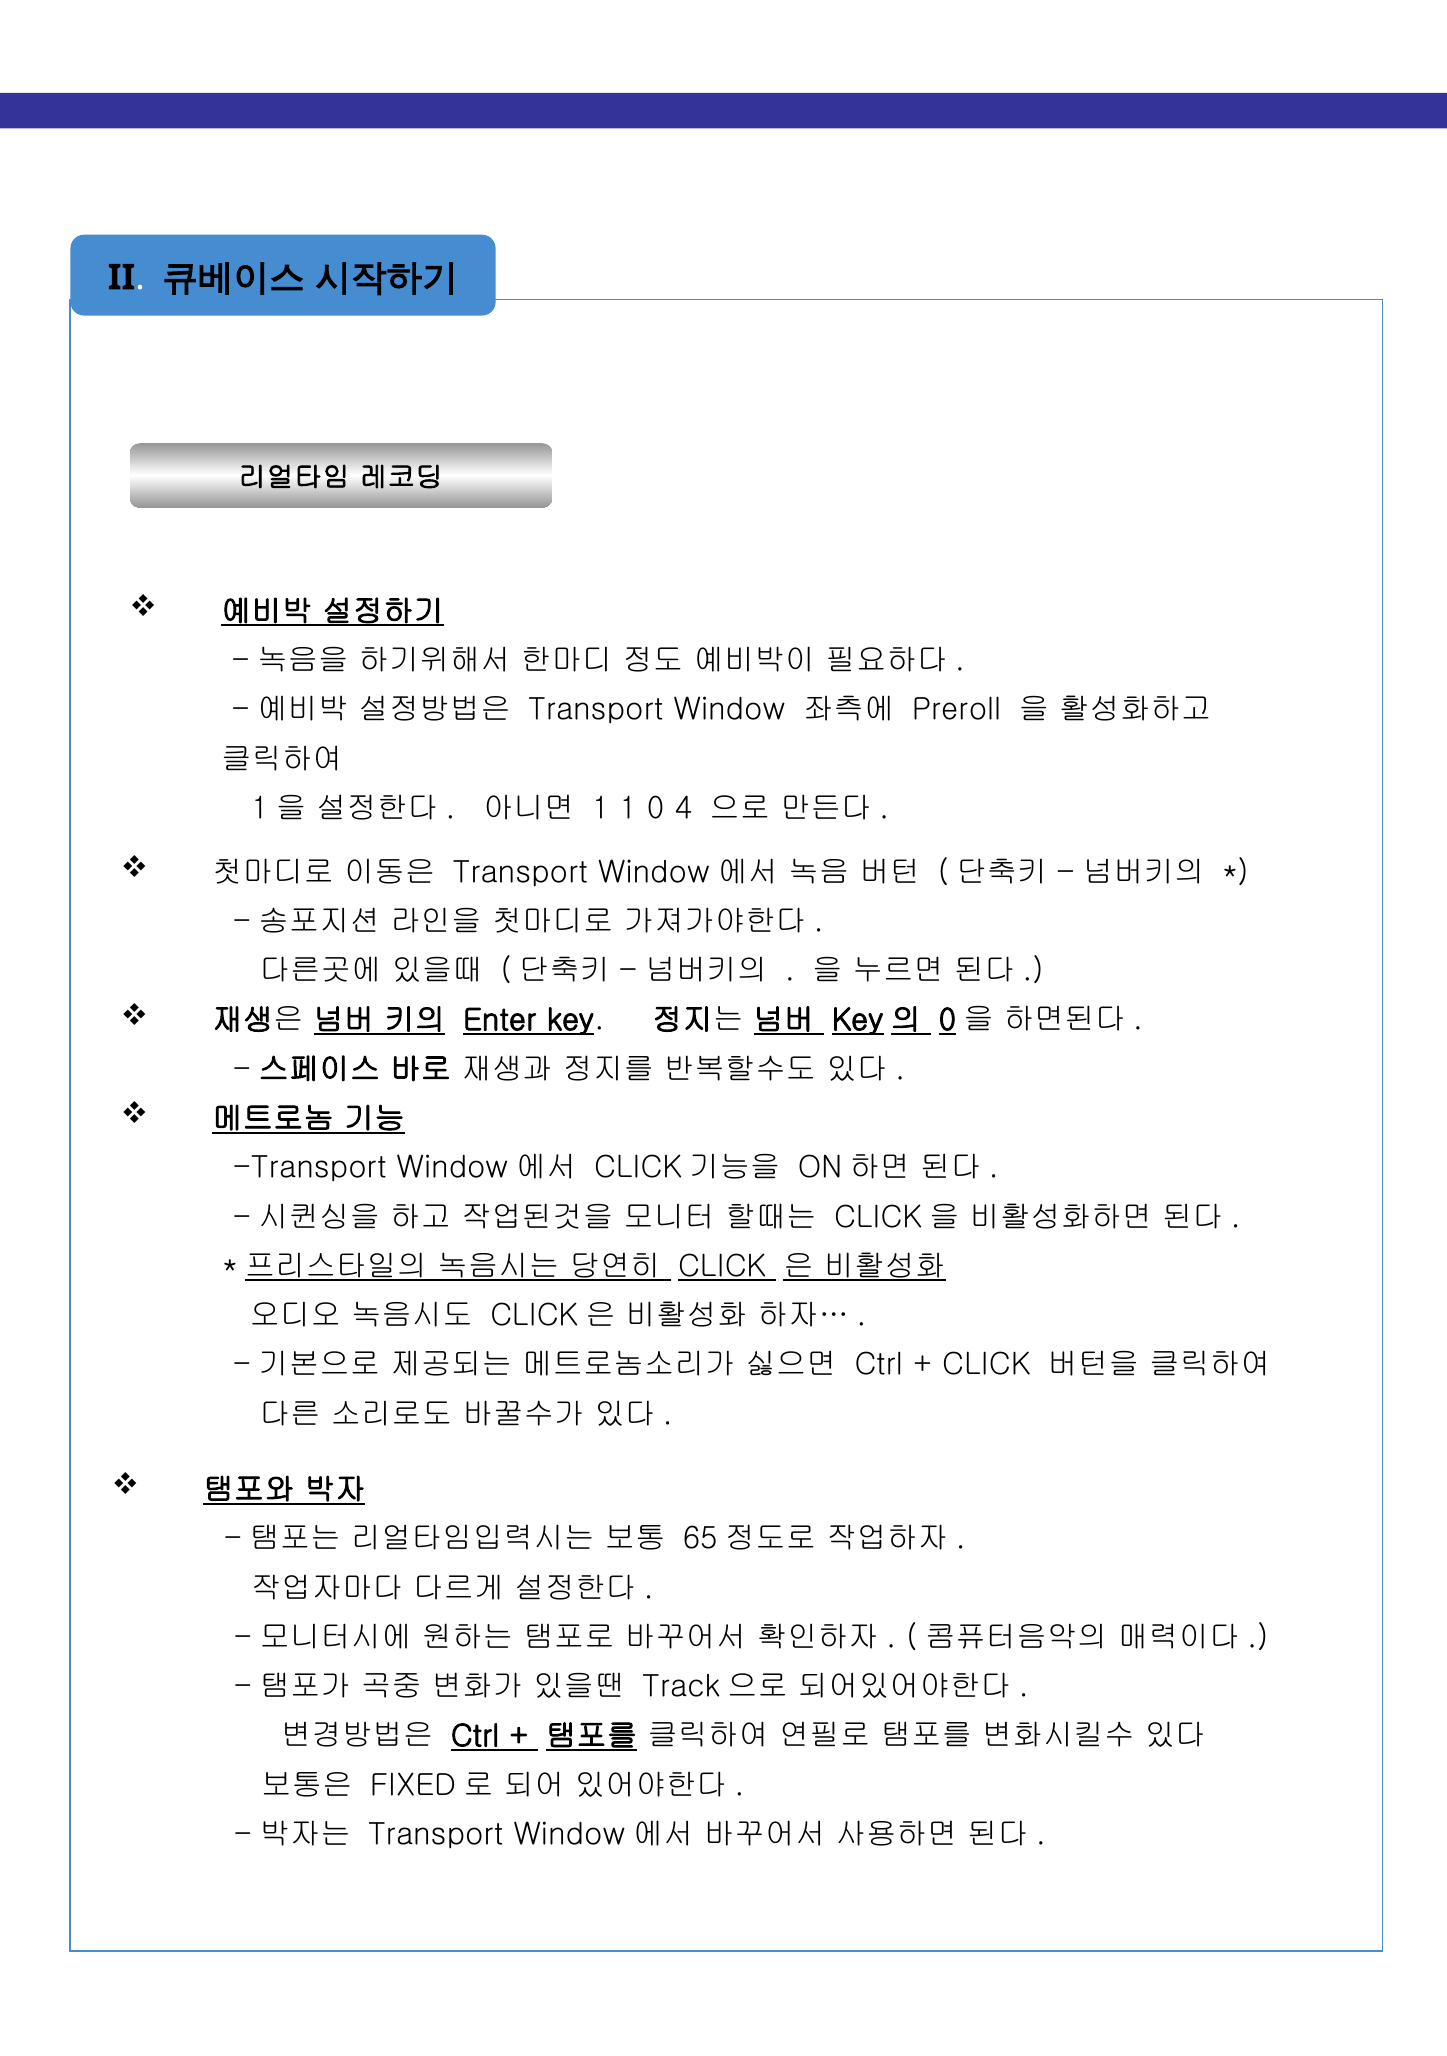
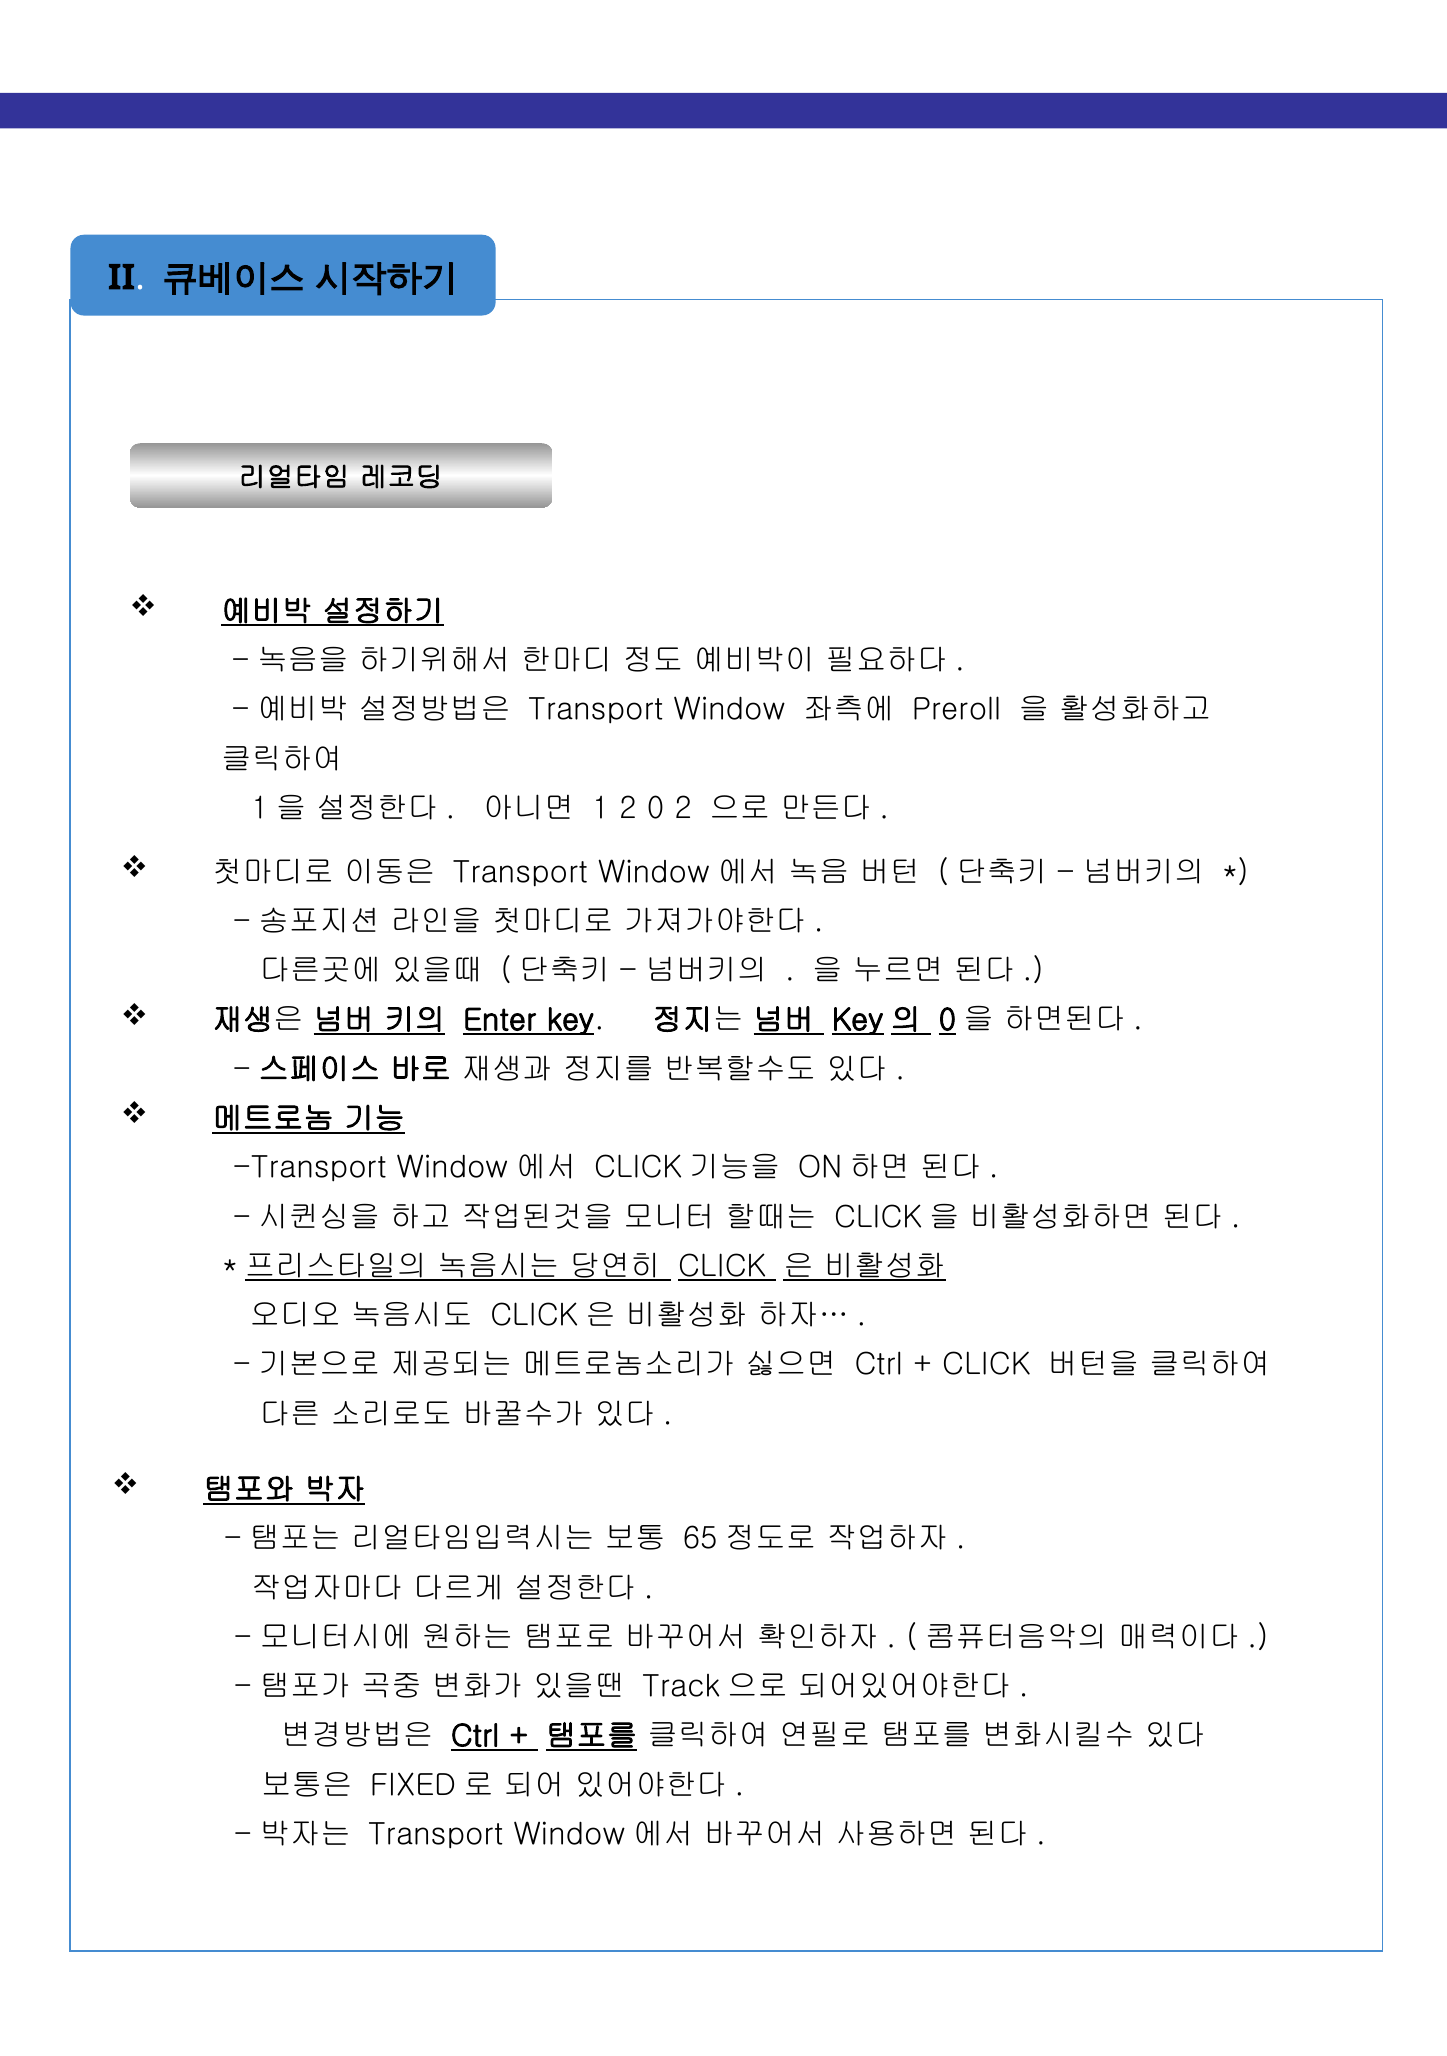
1 1: 1 -> 2
0 4: 4 -> 2
